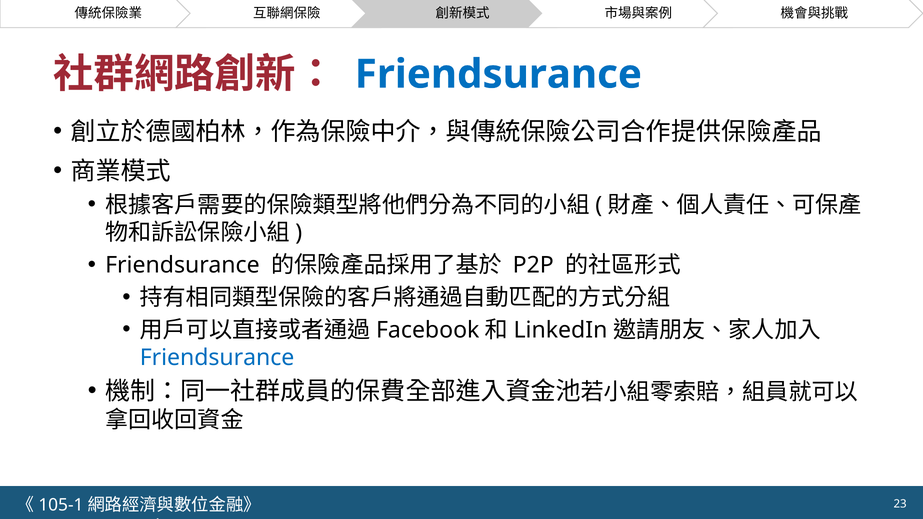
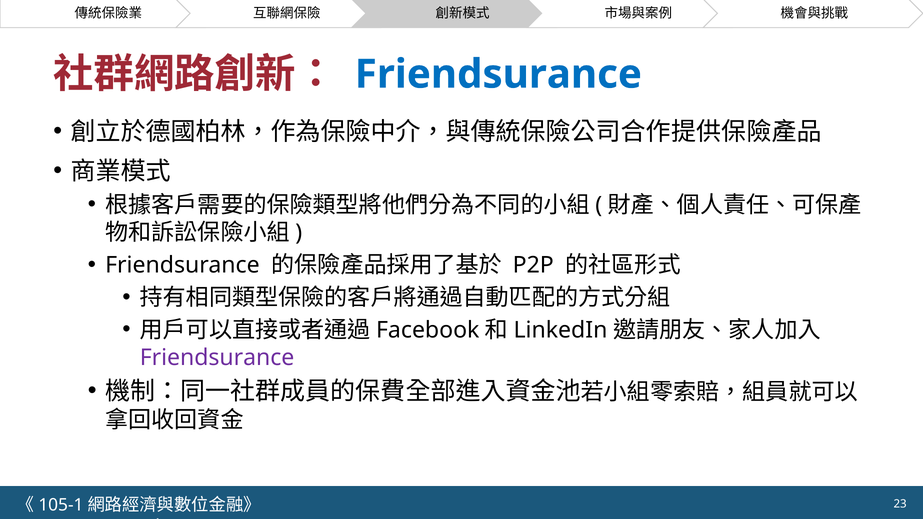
Friendsurance at (217, 358) colour: blue -> purple
